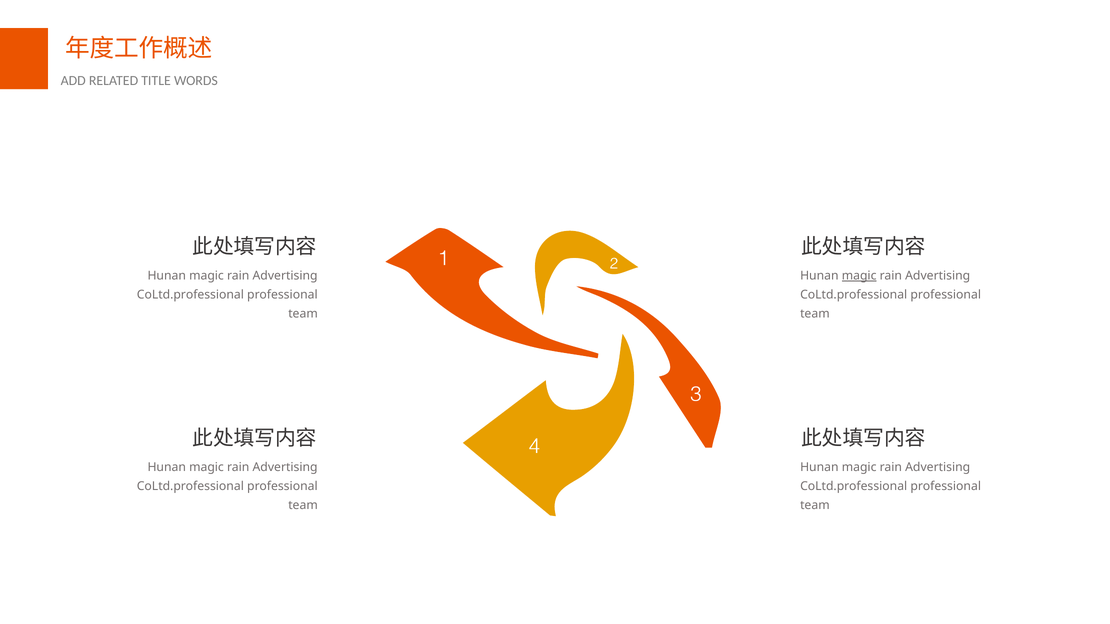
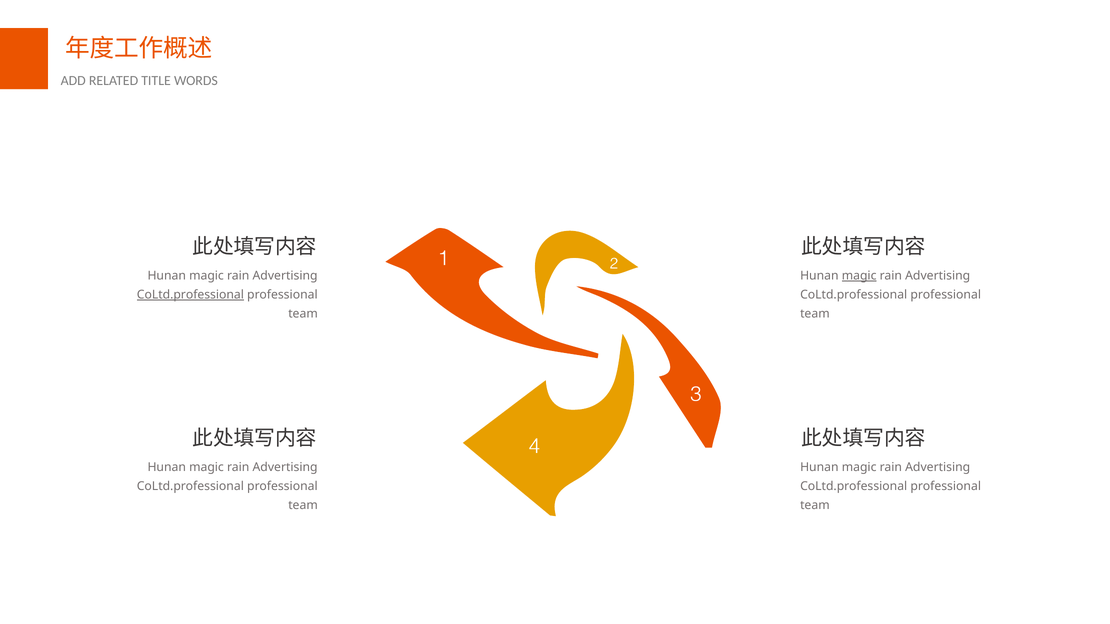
CoLtd.professional at (190, 295) underline: none -> present
